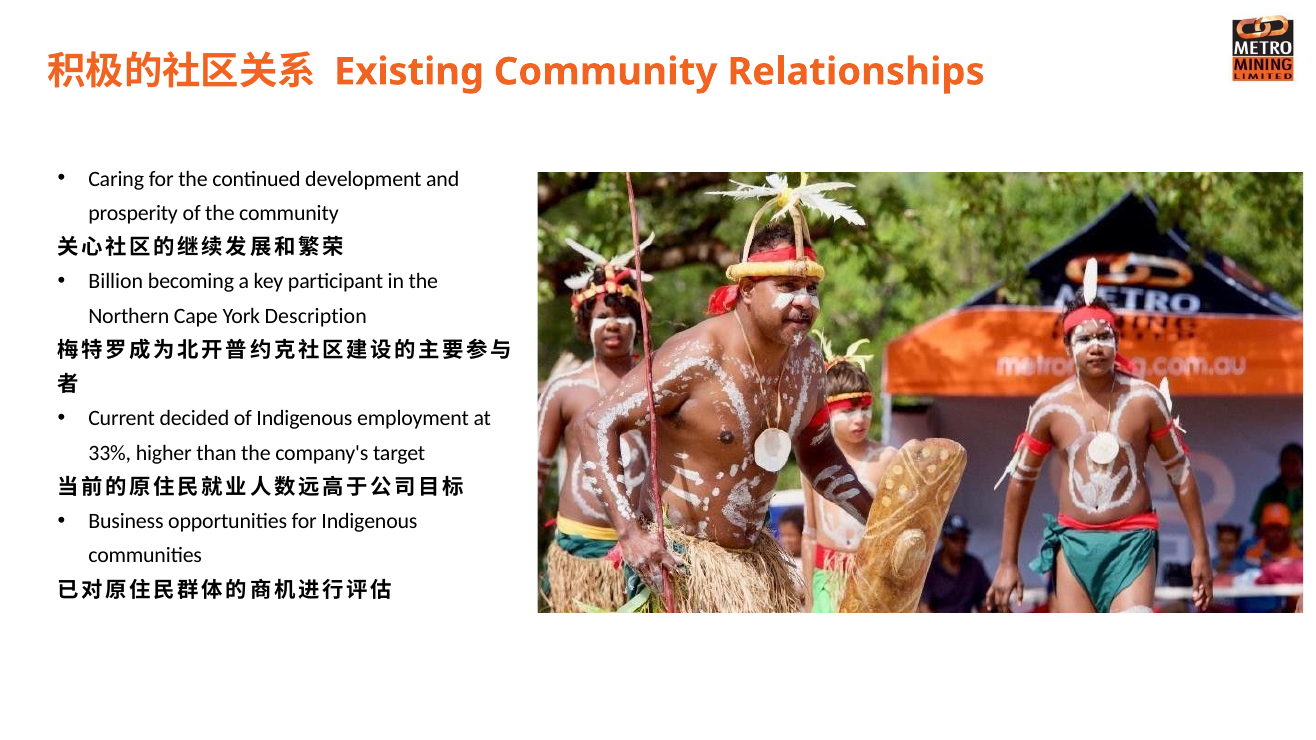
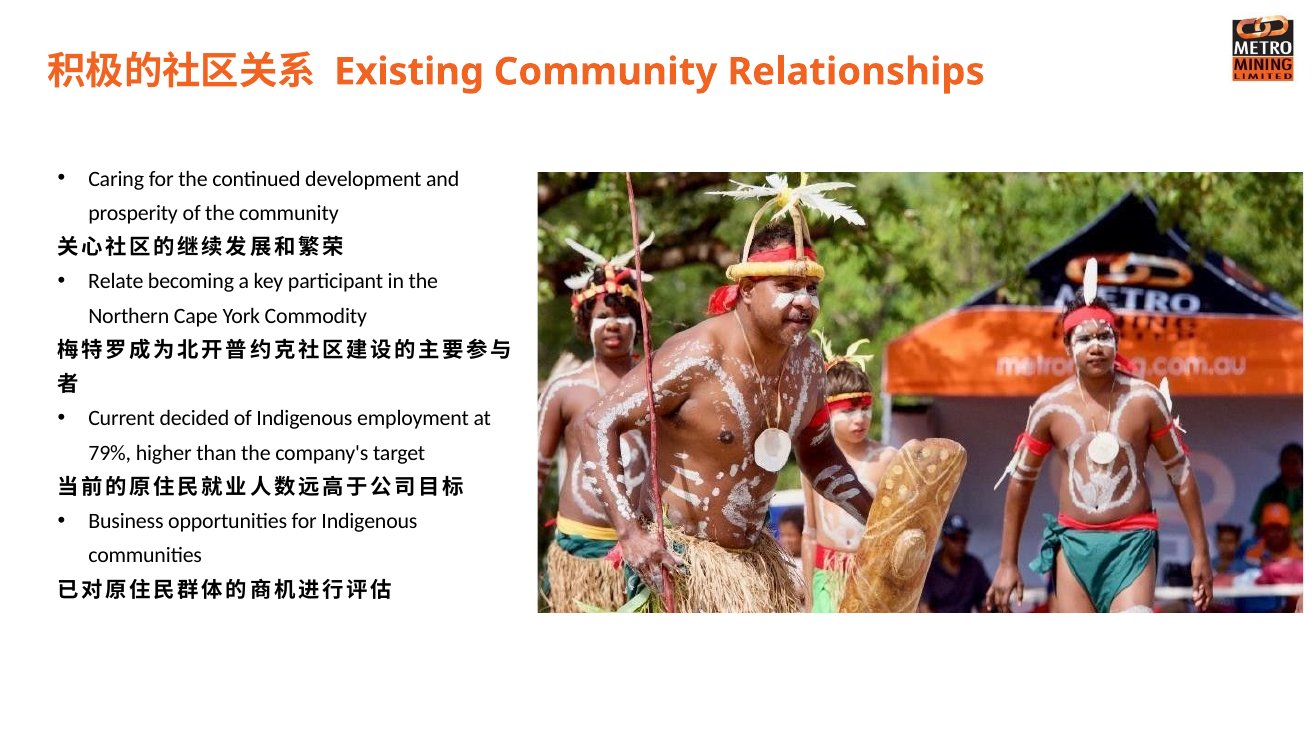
Billion: Billion -> Relate
Description: Description -> Commodity
33%: 33% -> 79%
